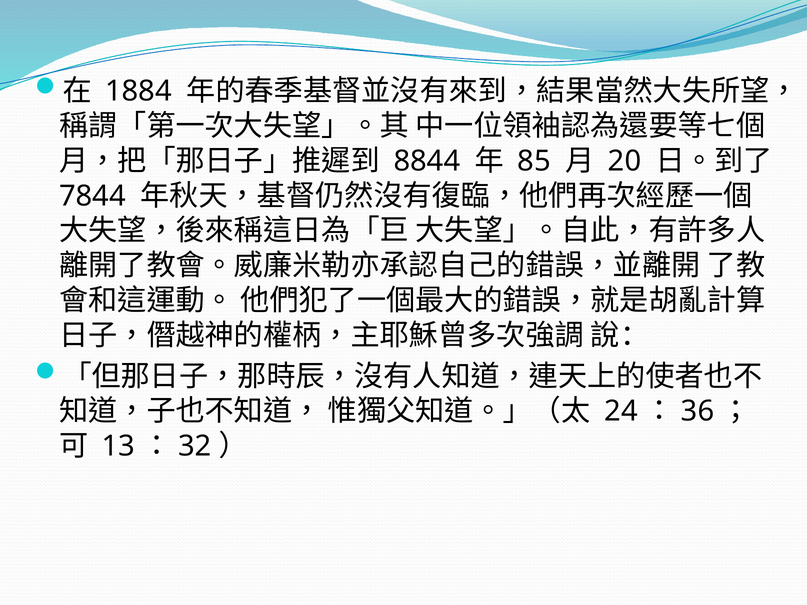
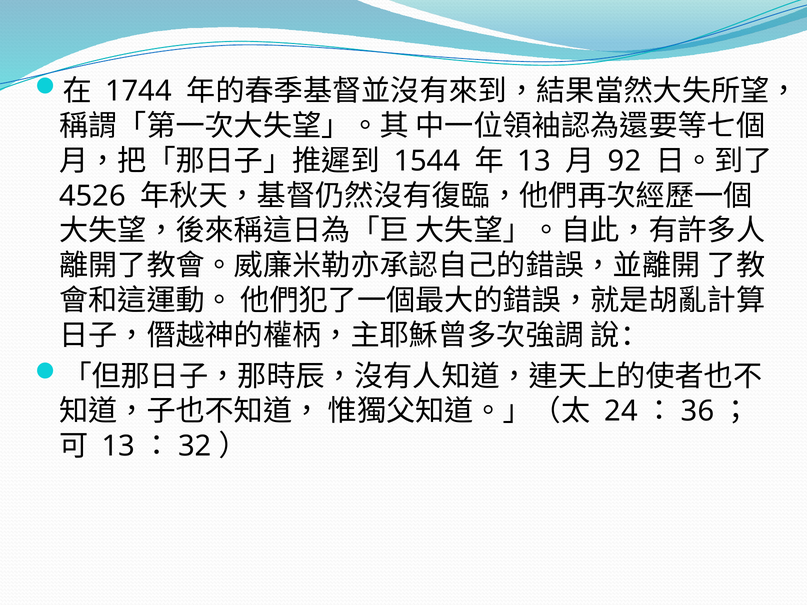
1884: 1884 -> 1744
8844: 8844 -> 1544
85 at (534, 161): 85 -> 13
20: 20 -> 92
7844: 7844 -> 4526
